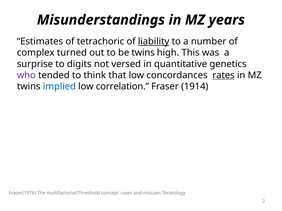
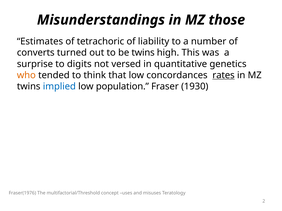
years: years -> those
liability underline: present -> none
complex: complex -> converts
who colour: purple -> orange
correlation: correlation -> population
1914: 1914 -> 1930
